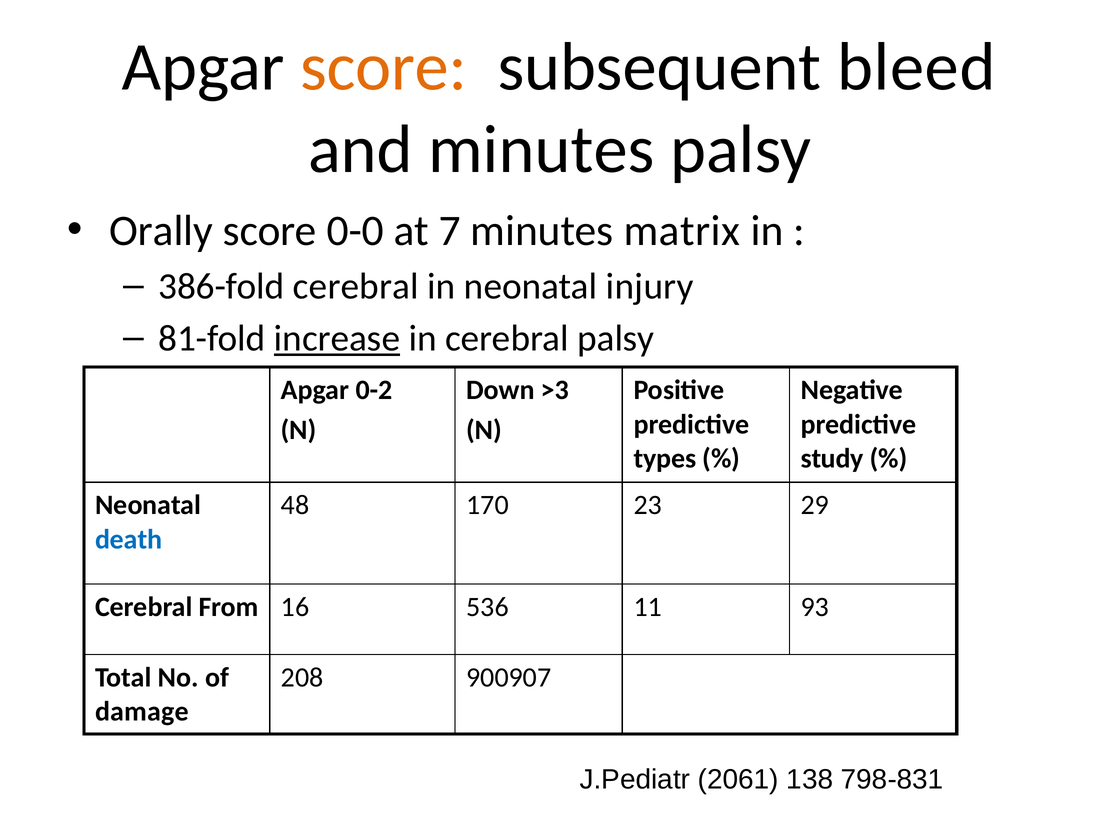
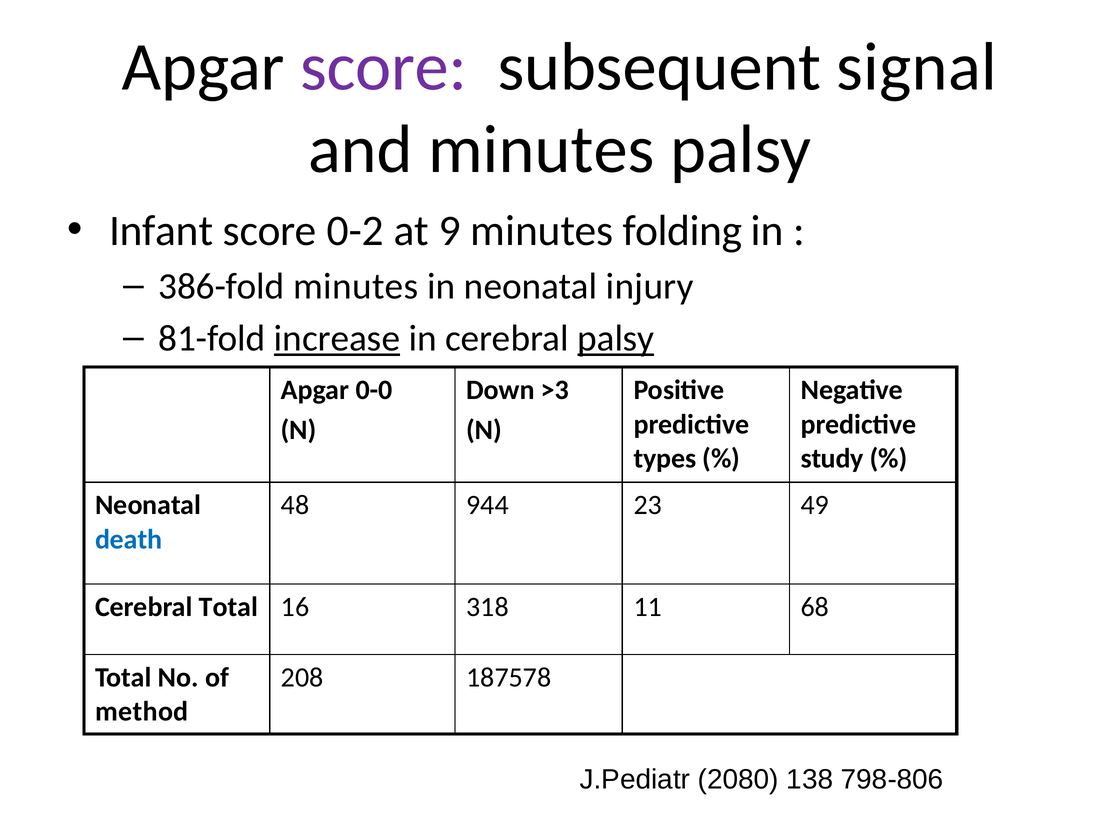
score at (383, 67) colour: orange -> purple
bleed: bleed -> signal
Orally: Orally -> Infant
0-0: 0-0 -> 0-2
7: 7 -> 9
matrix: matrix -> folding
386-fold cerebral: cerebral -> minutes
palsy at (616, 339) underline: none -> present
0-2: 0-2 -> 0-0
170: 170 -> 944
29: 29 -> 49
Cerebral From: From -> Total
536: 536 -> 318
93: 93 -> 68
900907: 900907 -> 187578
damage: damage -> method
2061: 2061 -> 2080
798-831: 798-831 -> 798-806
